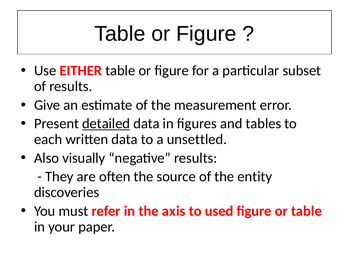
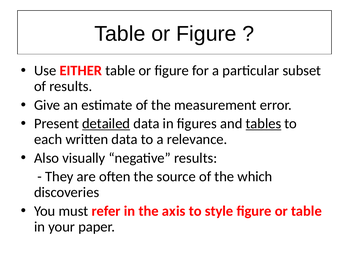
tables underline: none -> present
unsettled: unsettled -> relevance
entity: entity -> which
used: used -> style
